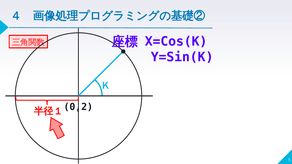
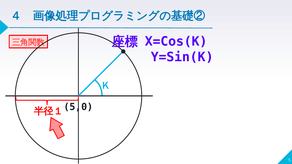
0,2: 0,2 -> 5,0
